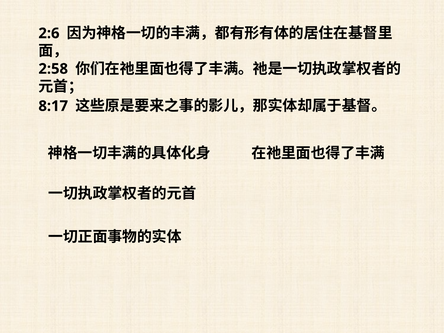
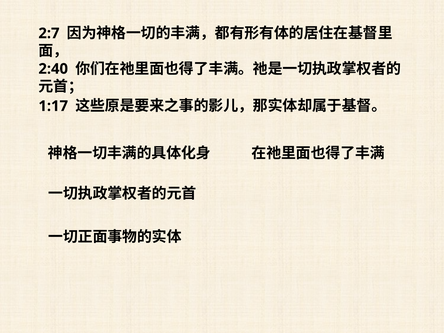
2:6: 2:6 -> 2:7
2:58: 2:58 -> 2:40
8:17: 8:17 -> 1:17
